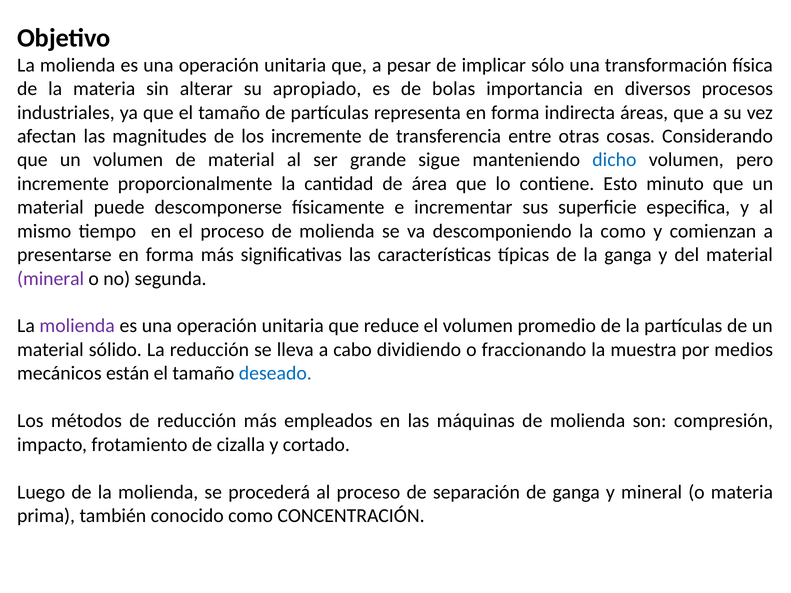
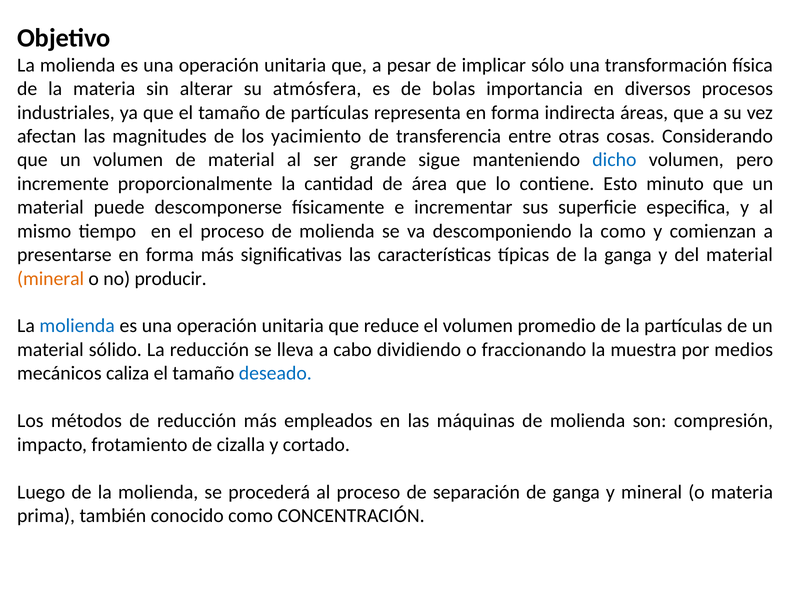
apropiado: apropiado -> atmósfera
los incremente: incremente -> yacimiento
mineral at (51, 279) colour: purple -> orange
segunda: segunda -> producir
molienda at (77, 326) colour: purple -> blue
están: están -> caliza
